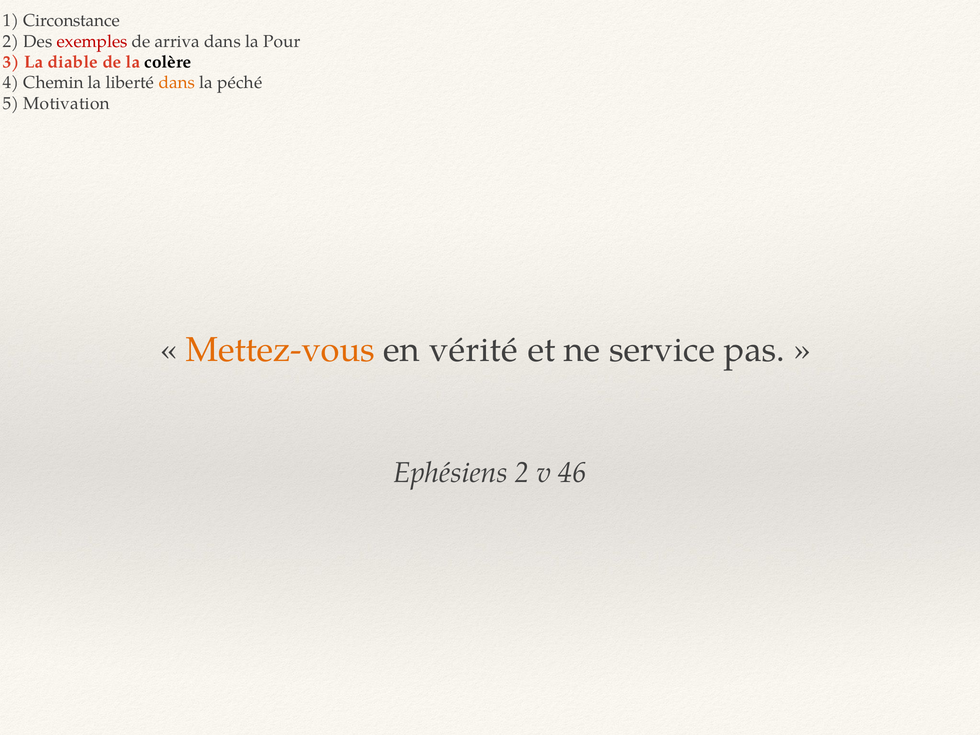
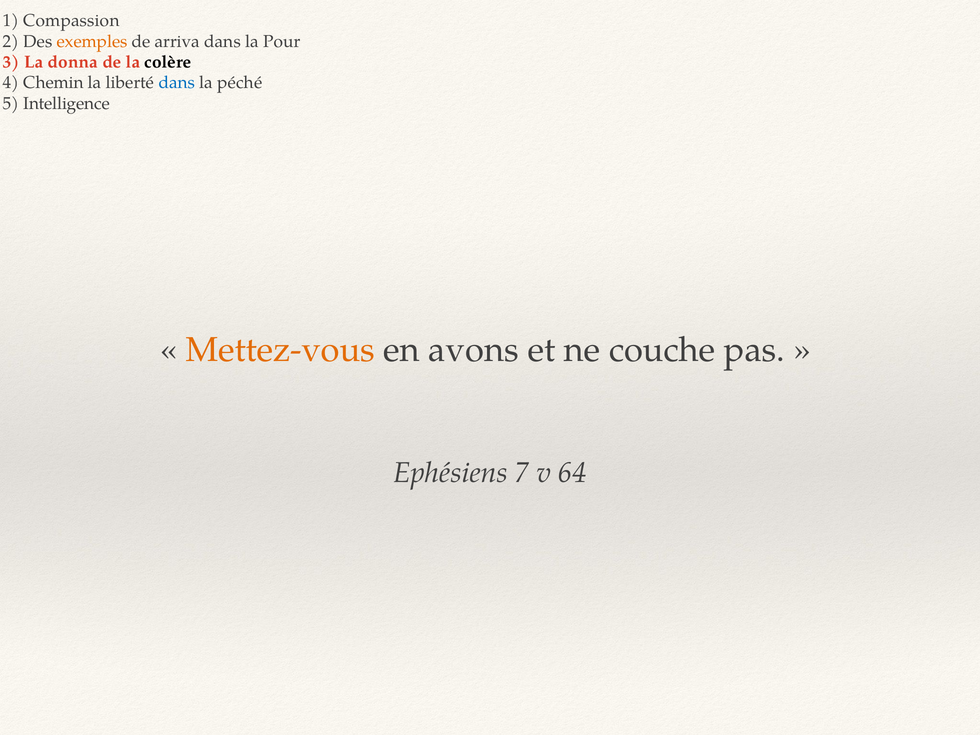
Circonstance: Circonstance -> Compassion
exemples colour: red -> orange
diable: diable -> donna
dans at (177, 83) colour: orange -> blue
Motivation: Motivation -> Intelligence
vérité: vérité -> avons
service: service -> couche
Ephésiens 2: 2 -> 7
46: 46 -> 64
